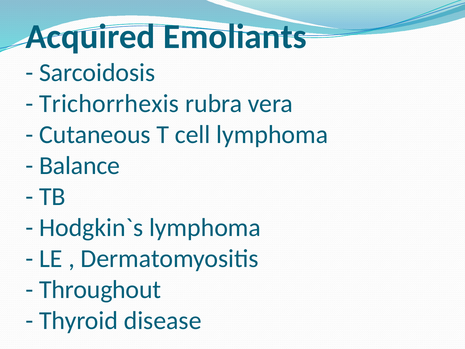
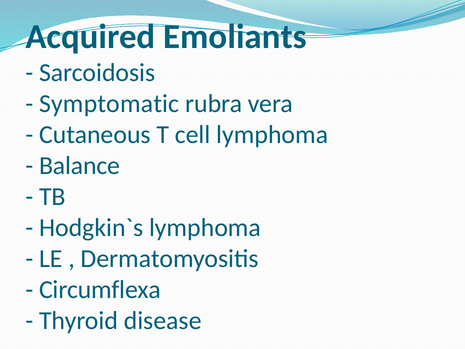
Trichorrhexis: Trichorrhexis -> Symptomatic
Throughout: Throughout -> Circumflexa
